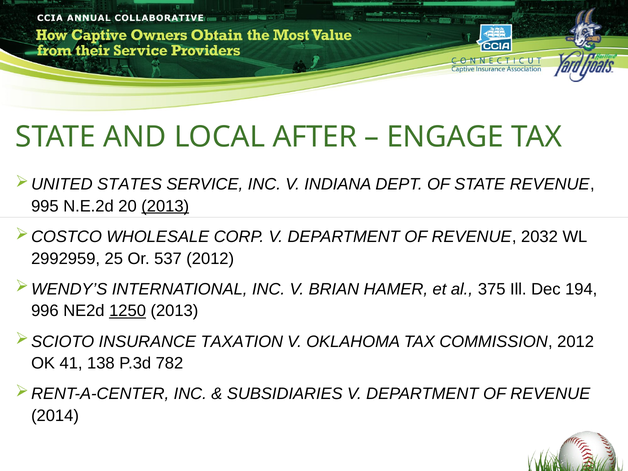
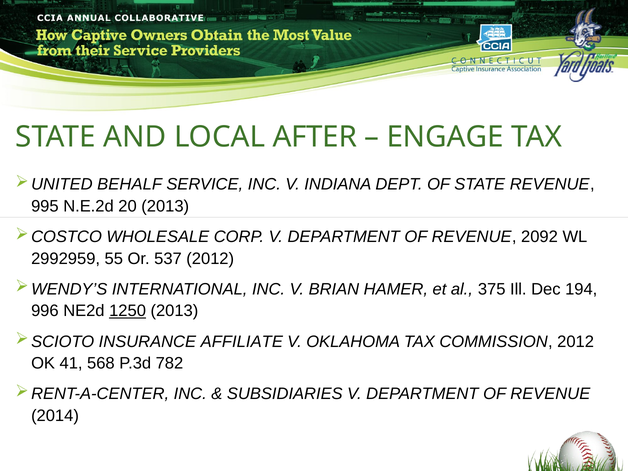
STATES: STATES -> BEHALF
2013 at (165, 206) underline: present -> none
2032: 2032 -> 2092
25: 25 -> 55
TAXATION: TAXATION -> AFFILIATE
138: 138 -> 568
